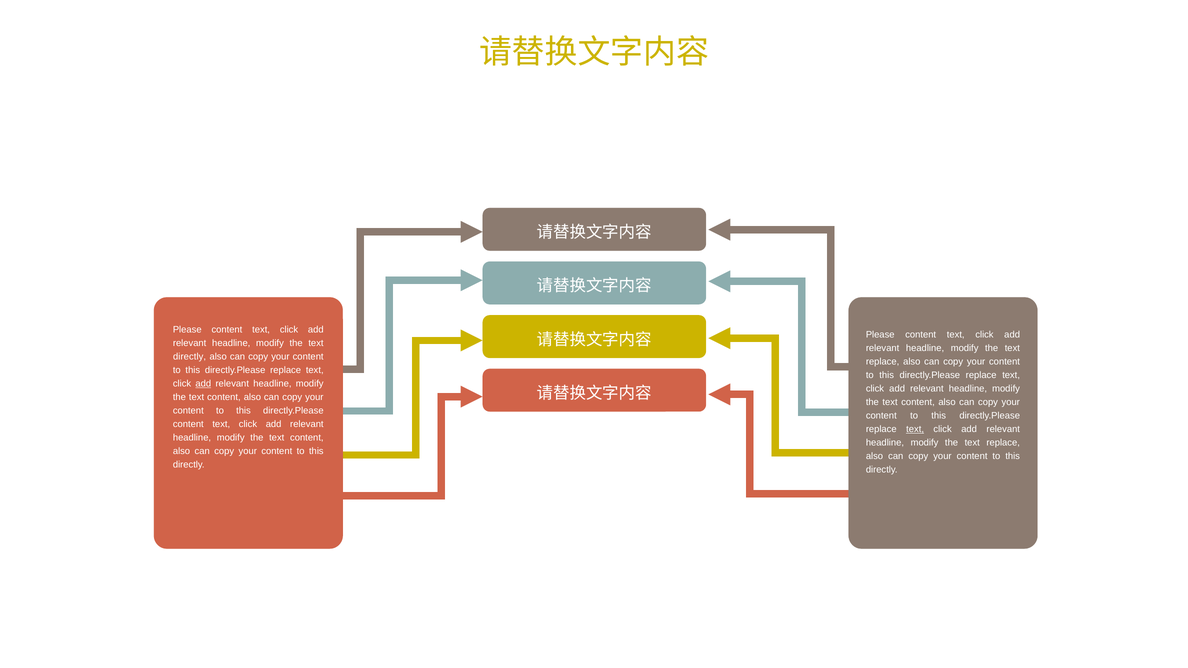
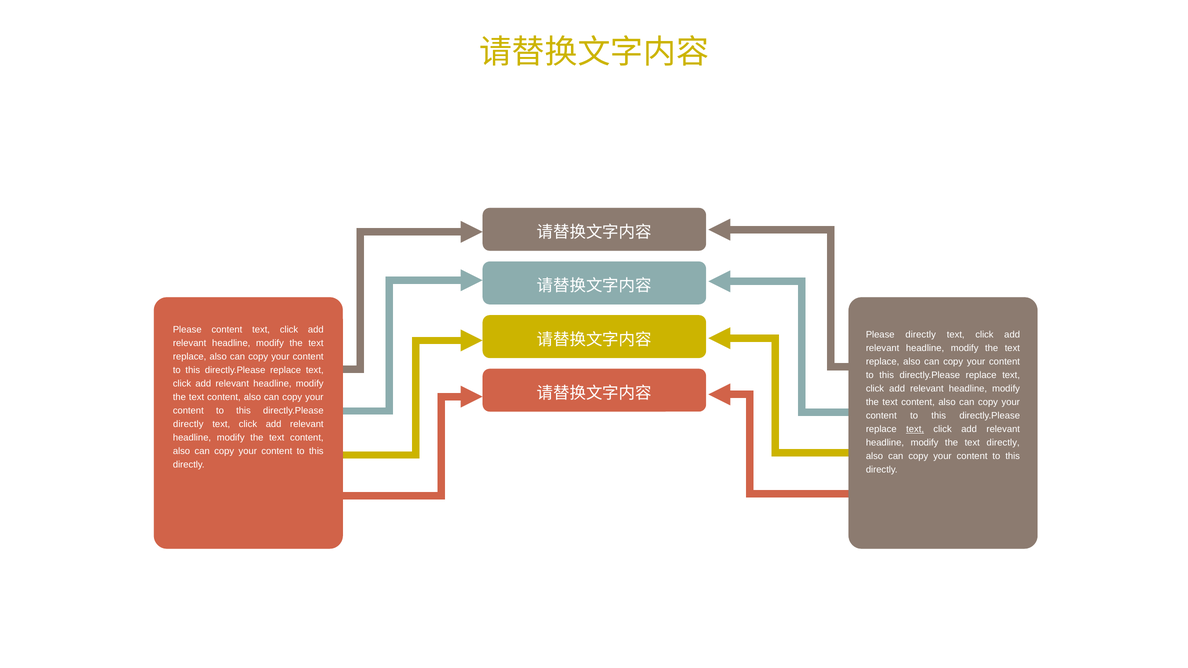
content at (921, 335): content -> directly
directly at (190, 357): directly -> replace
add at (203, 384) underline: present -> none
content at (188, 424): content -> directly
replace at (1003, 443): replace -> directly
